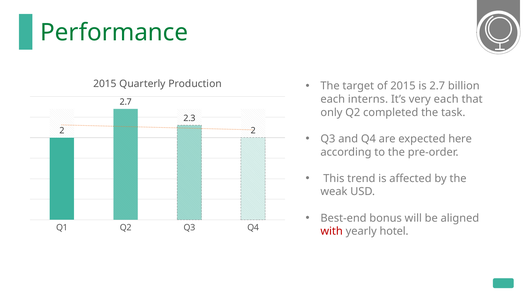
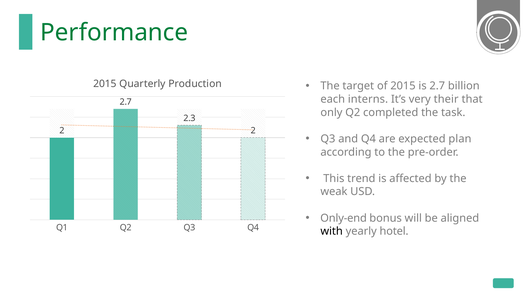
very each: each -> their
here: here -> plan
Best-end: Best-end -> Only-end
with colour: red -> black
